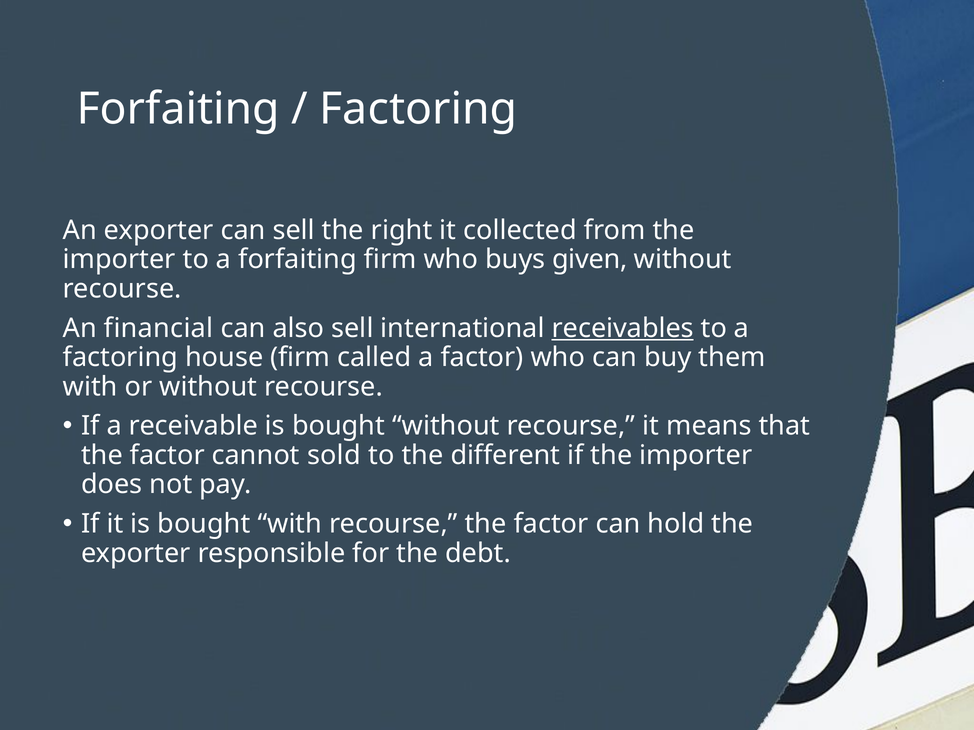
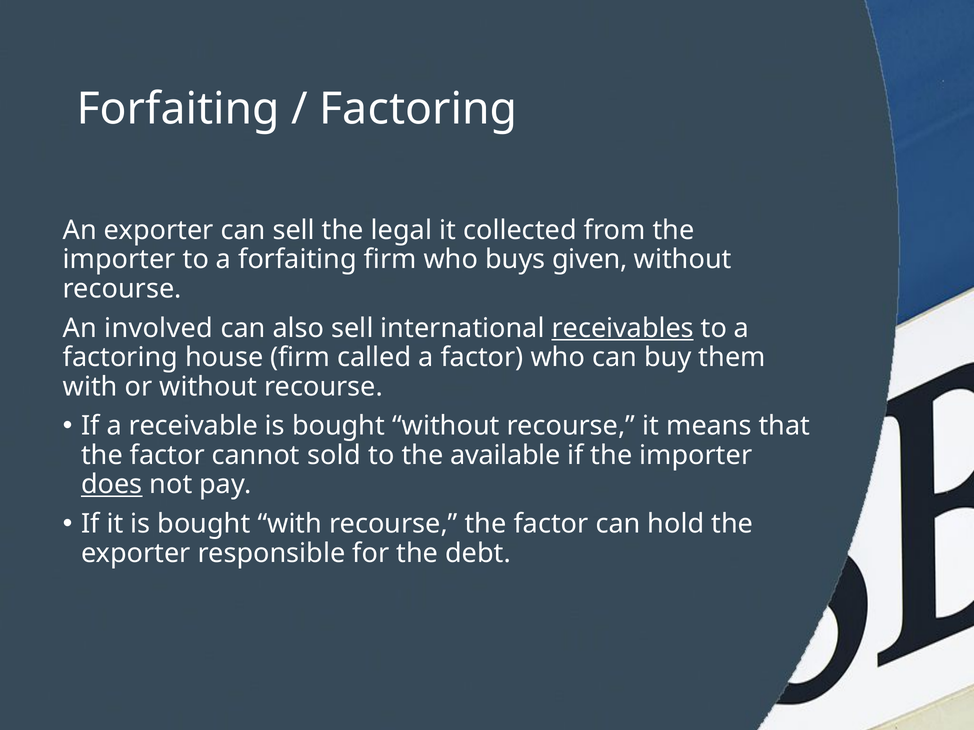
right: right -> legal
financial: financial -> involved
different: different -> available
does underline: none -> present
